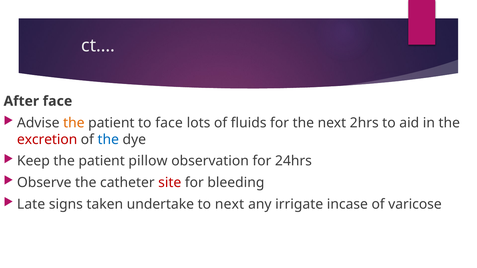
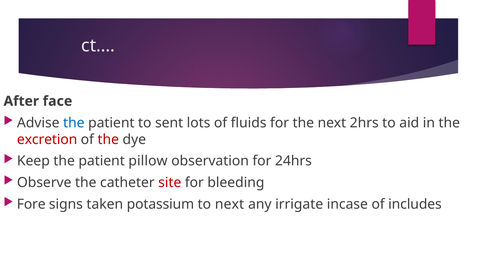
the at (74, 123) colour: orange -> blue
to face: face -> sent
the at (108, 140) colour: blue -> red
Late: Late -> Fore
undertake: undertake -> potassium
varicose: varicose -> includes
